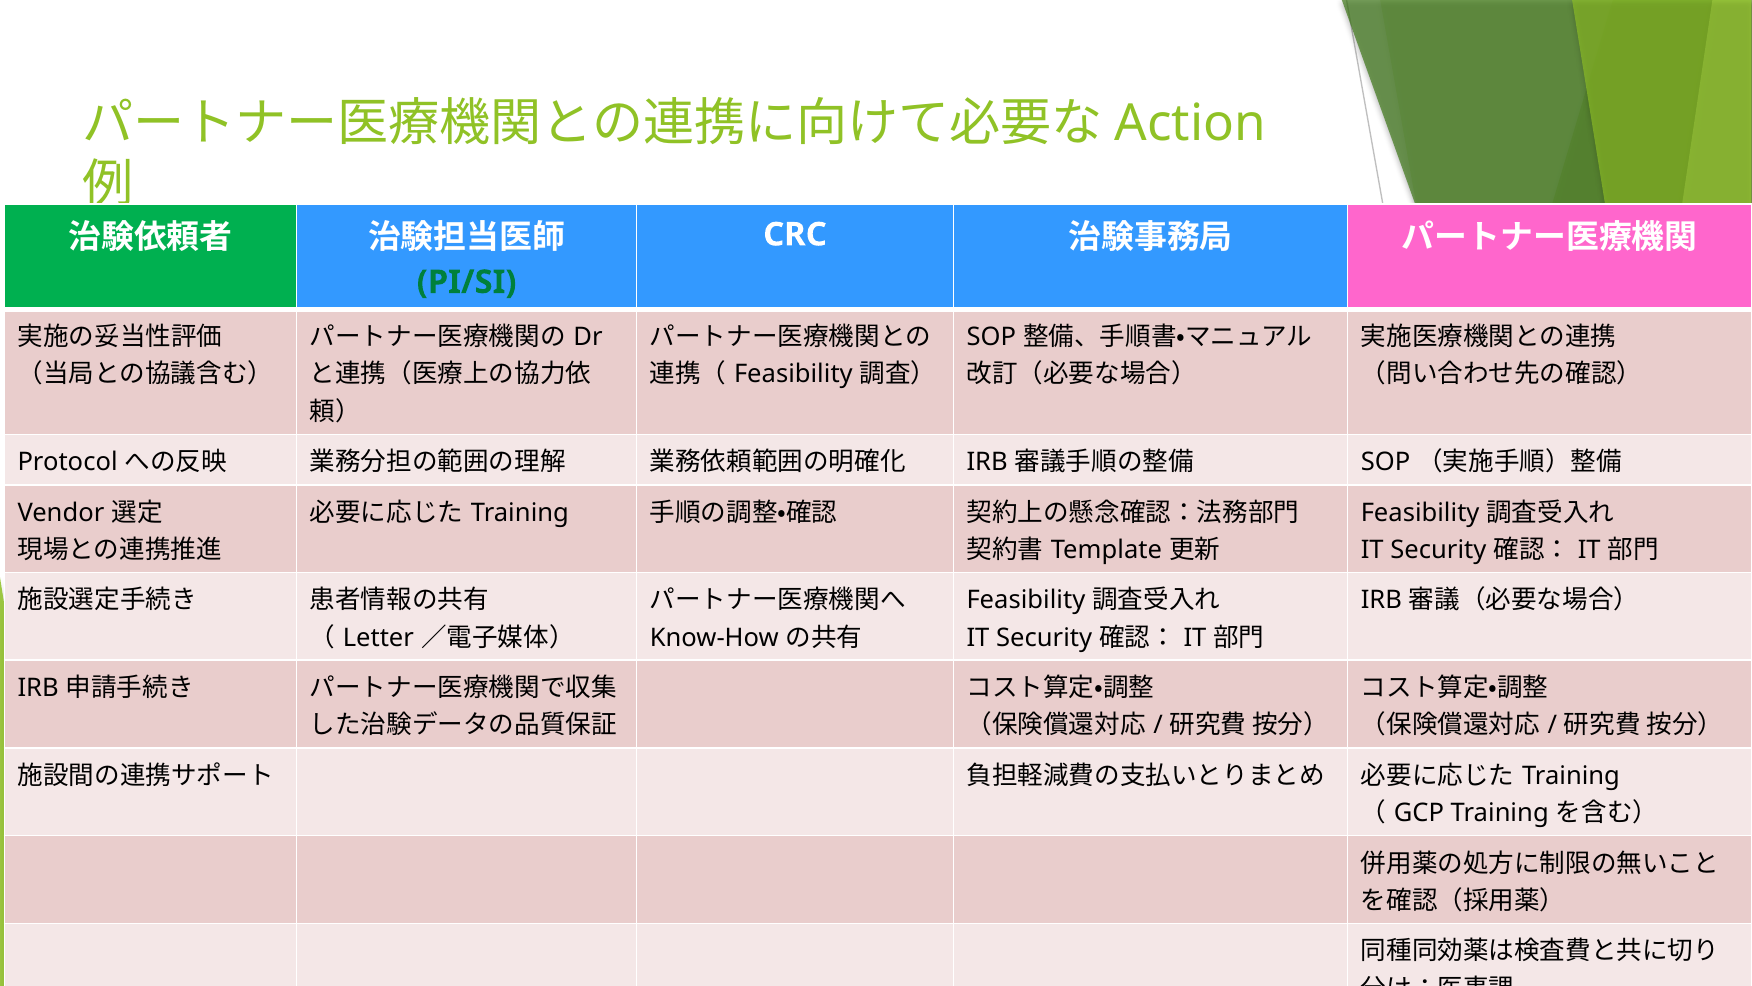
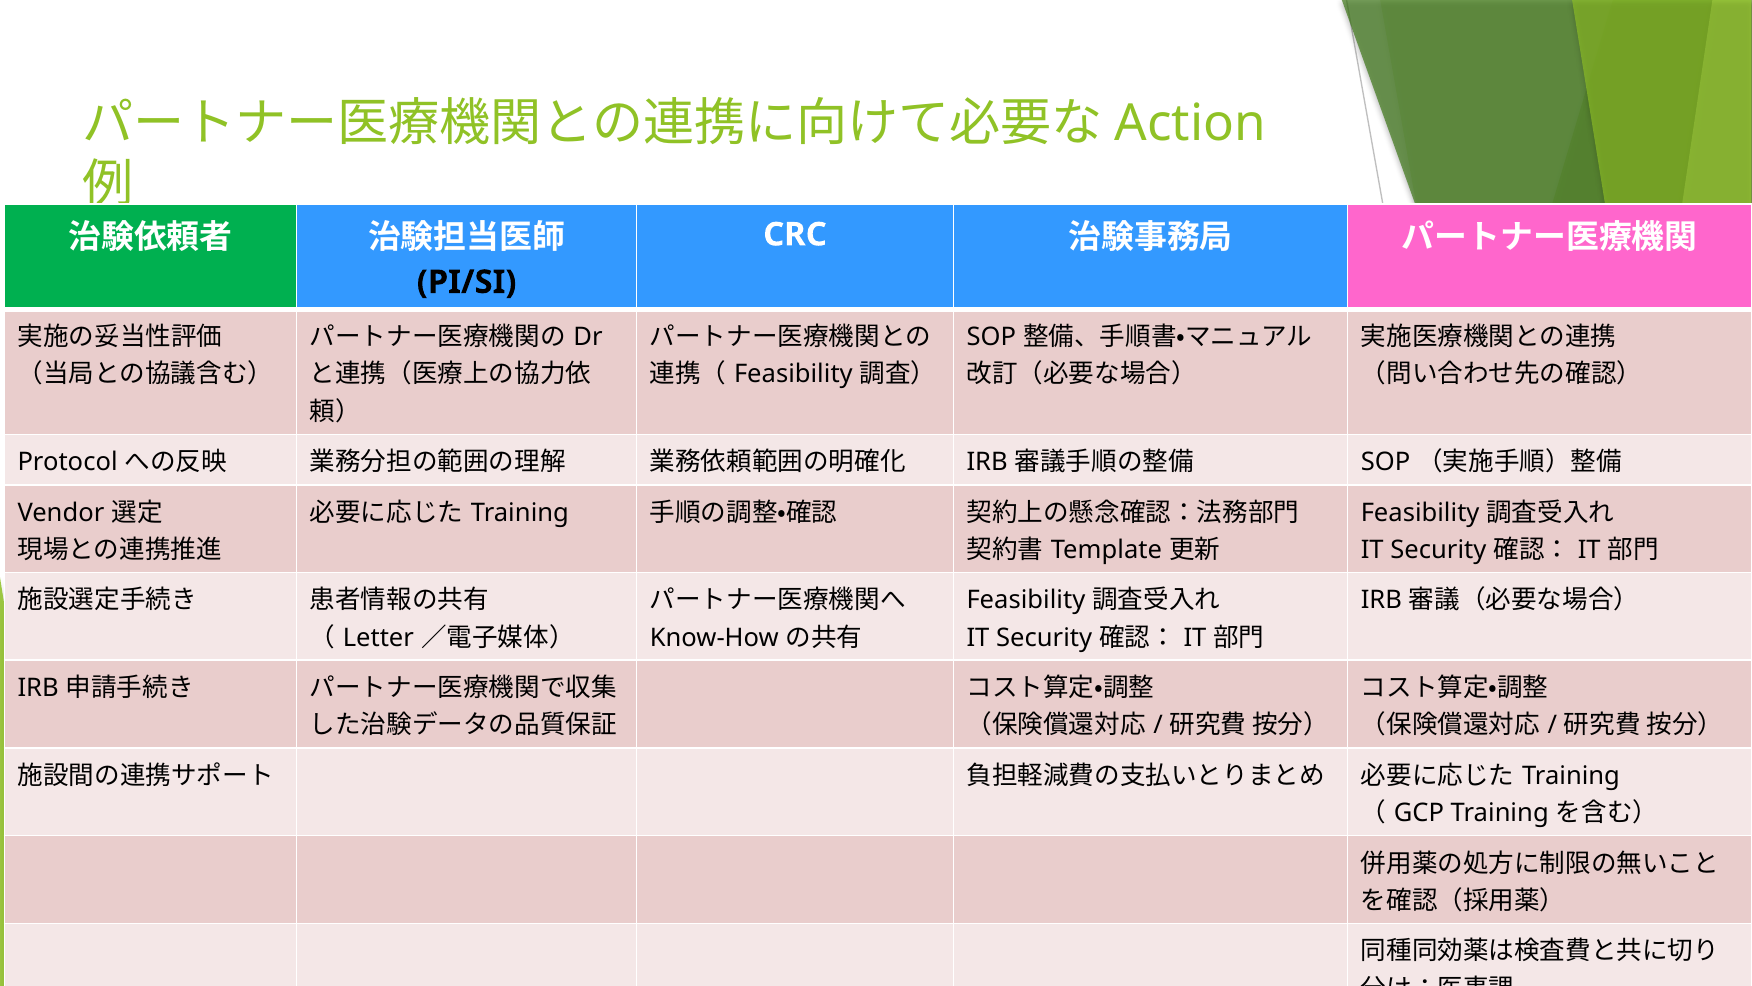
PI/SI colour: green -> black
